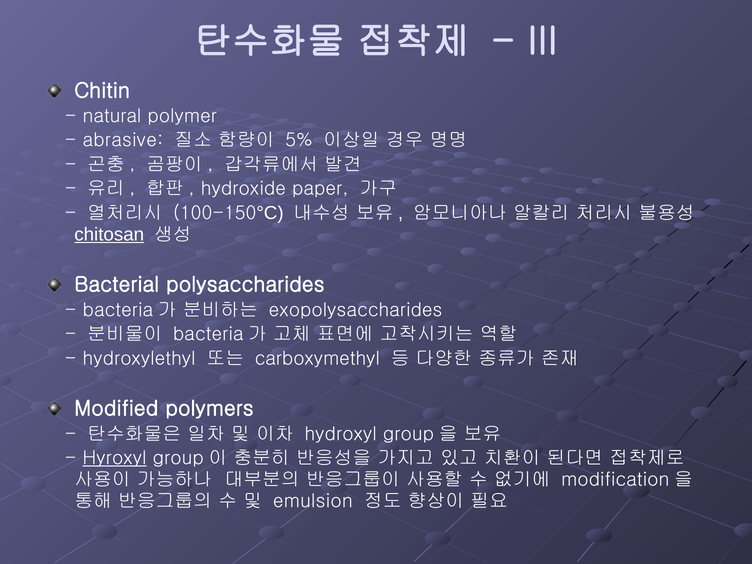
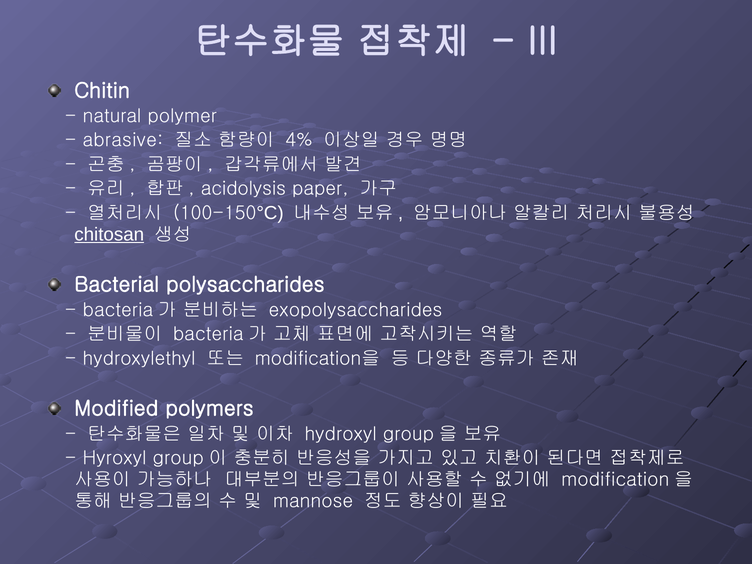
5%: 5% -> 4%
hydroxide: hydroxide -> acidolysis
carboxymethyl at (317, 358): carboxymethyl -> modification을
Hyroxyl underline: present -> none
emulsion: emulsion -> mannose
